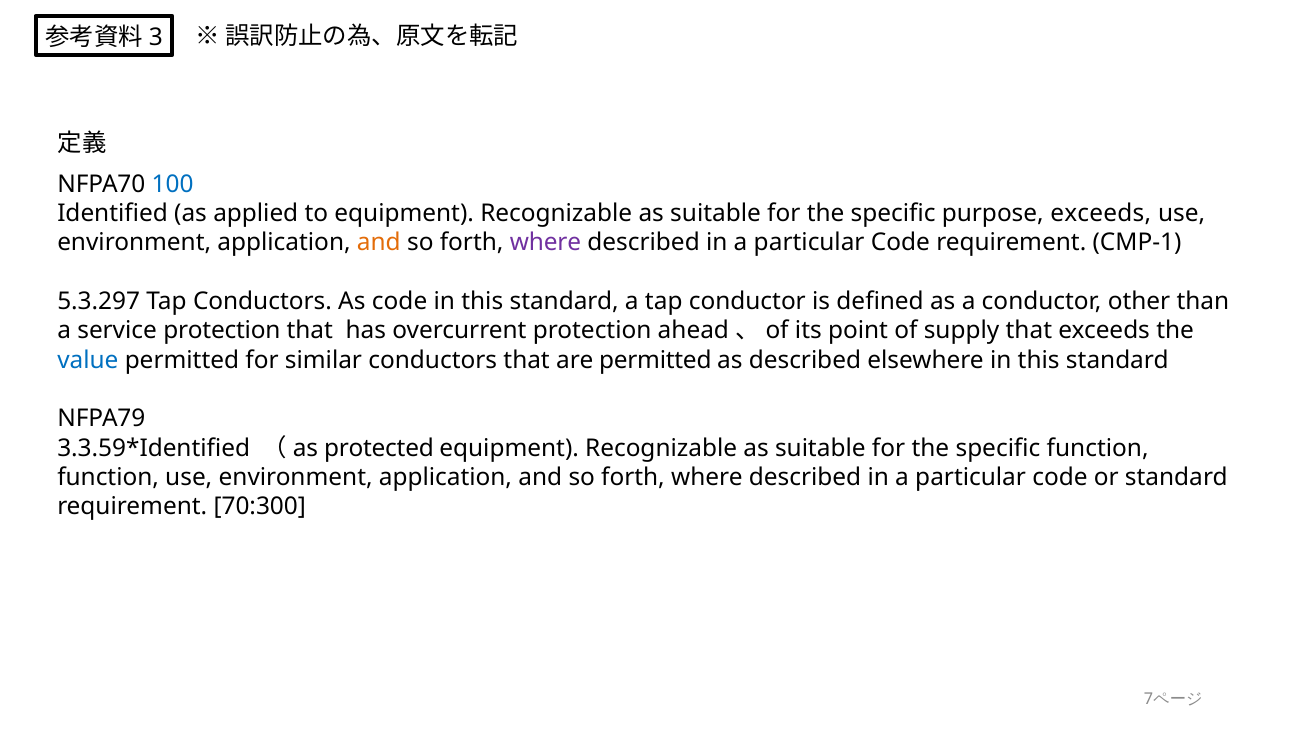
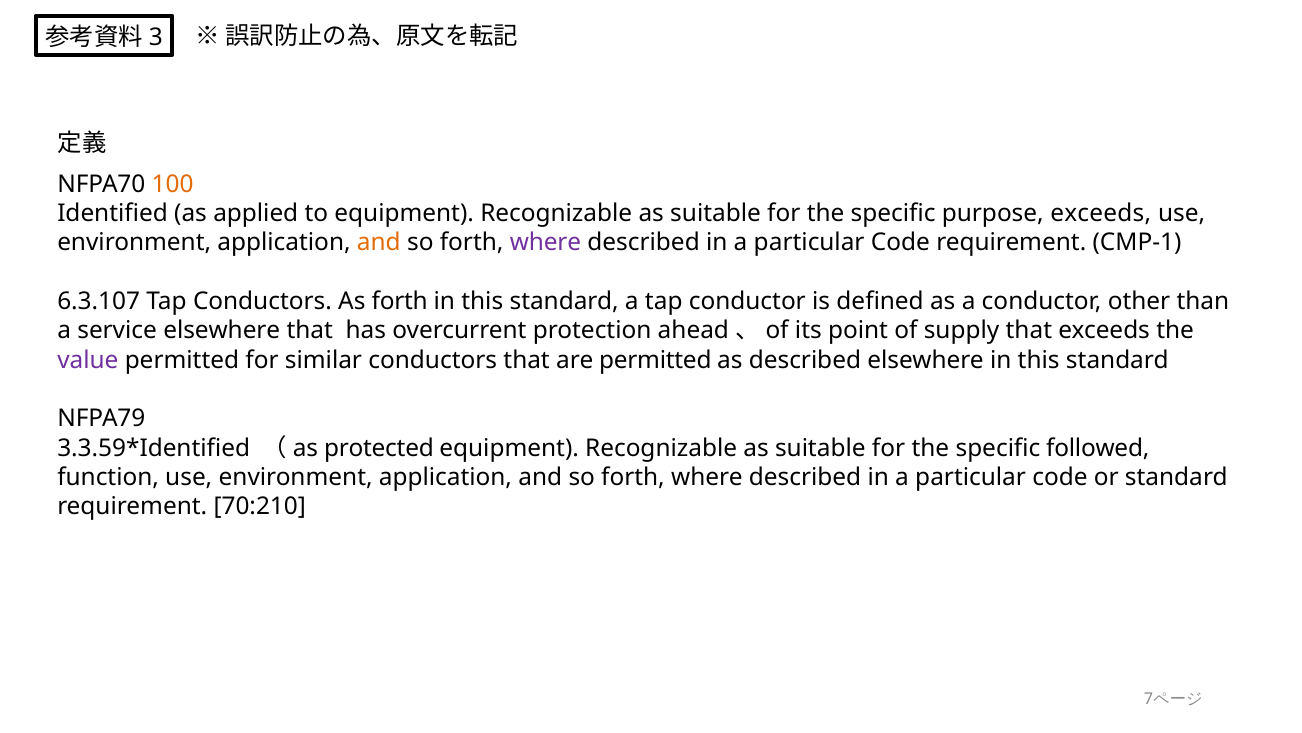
100 colour: blue -> orange
5.3.297: 5.3.297 -> 6.3.107
As code: code -> forth
service protection: protection -> elsewhere
value colour: blue -> purple
specific function: function -> followed
70:300: 70:300 -> 70:210
